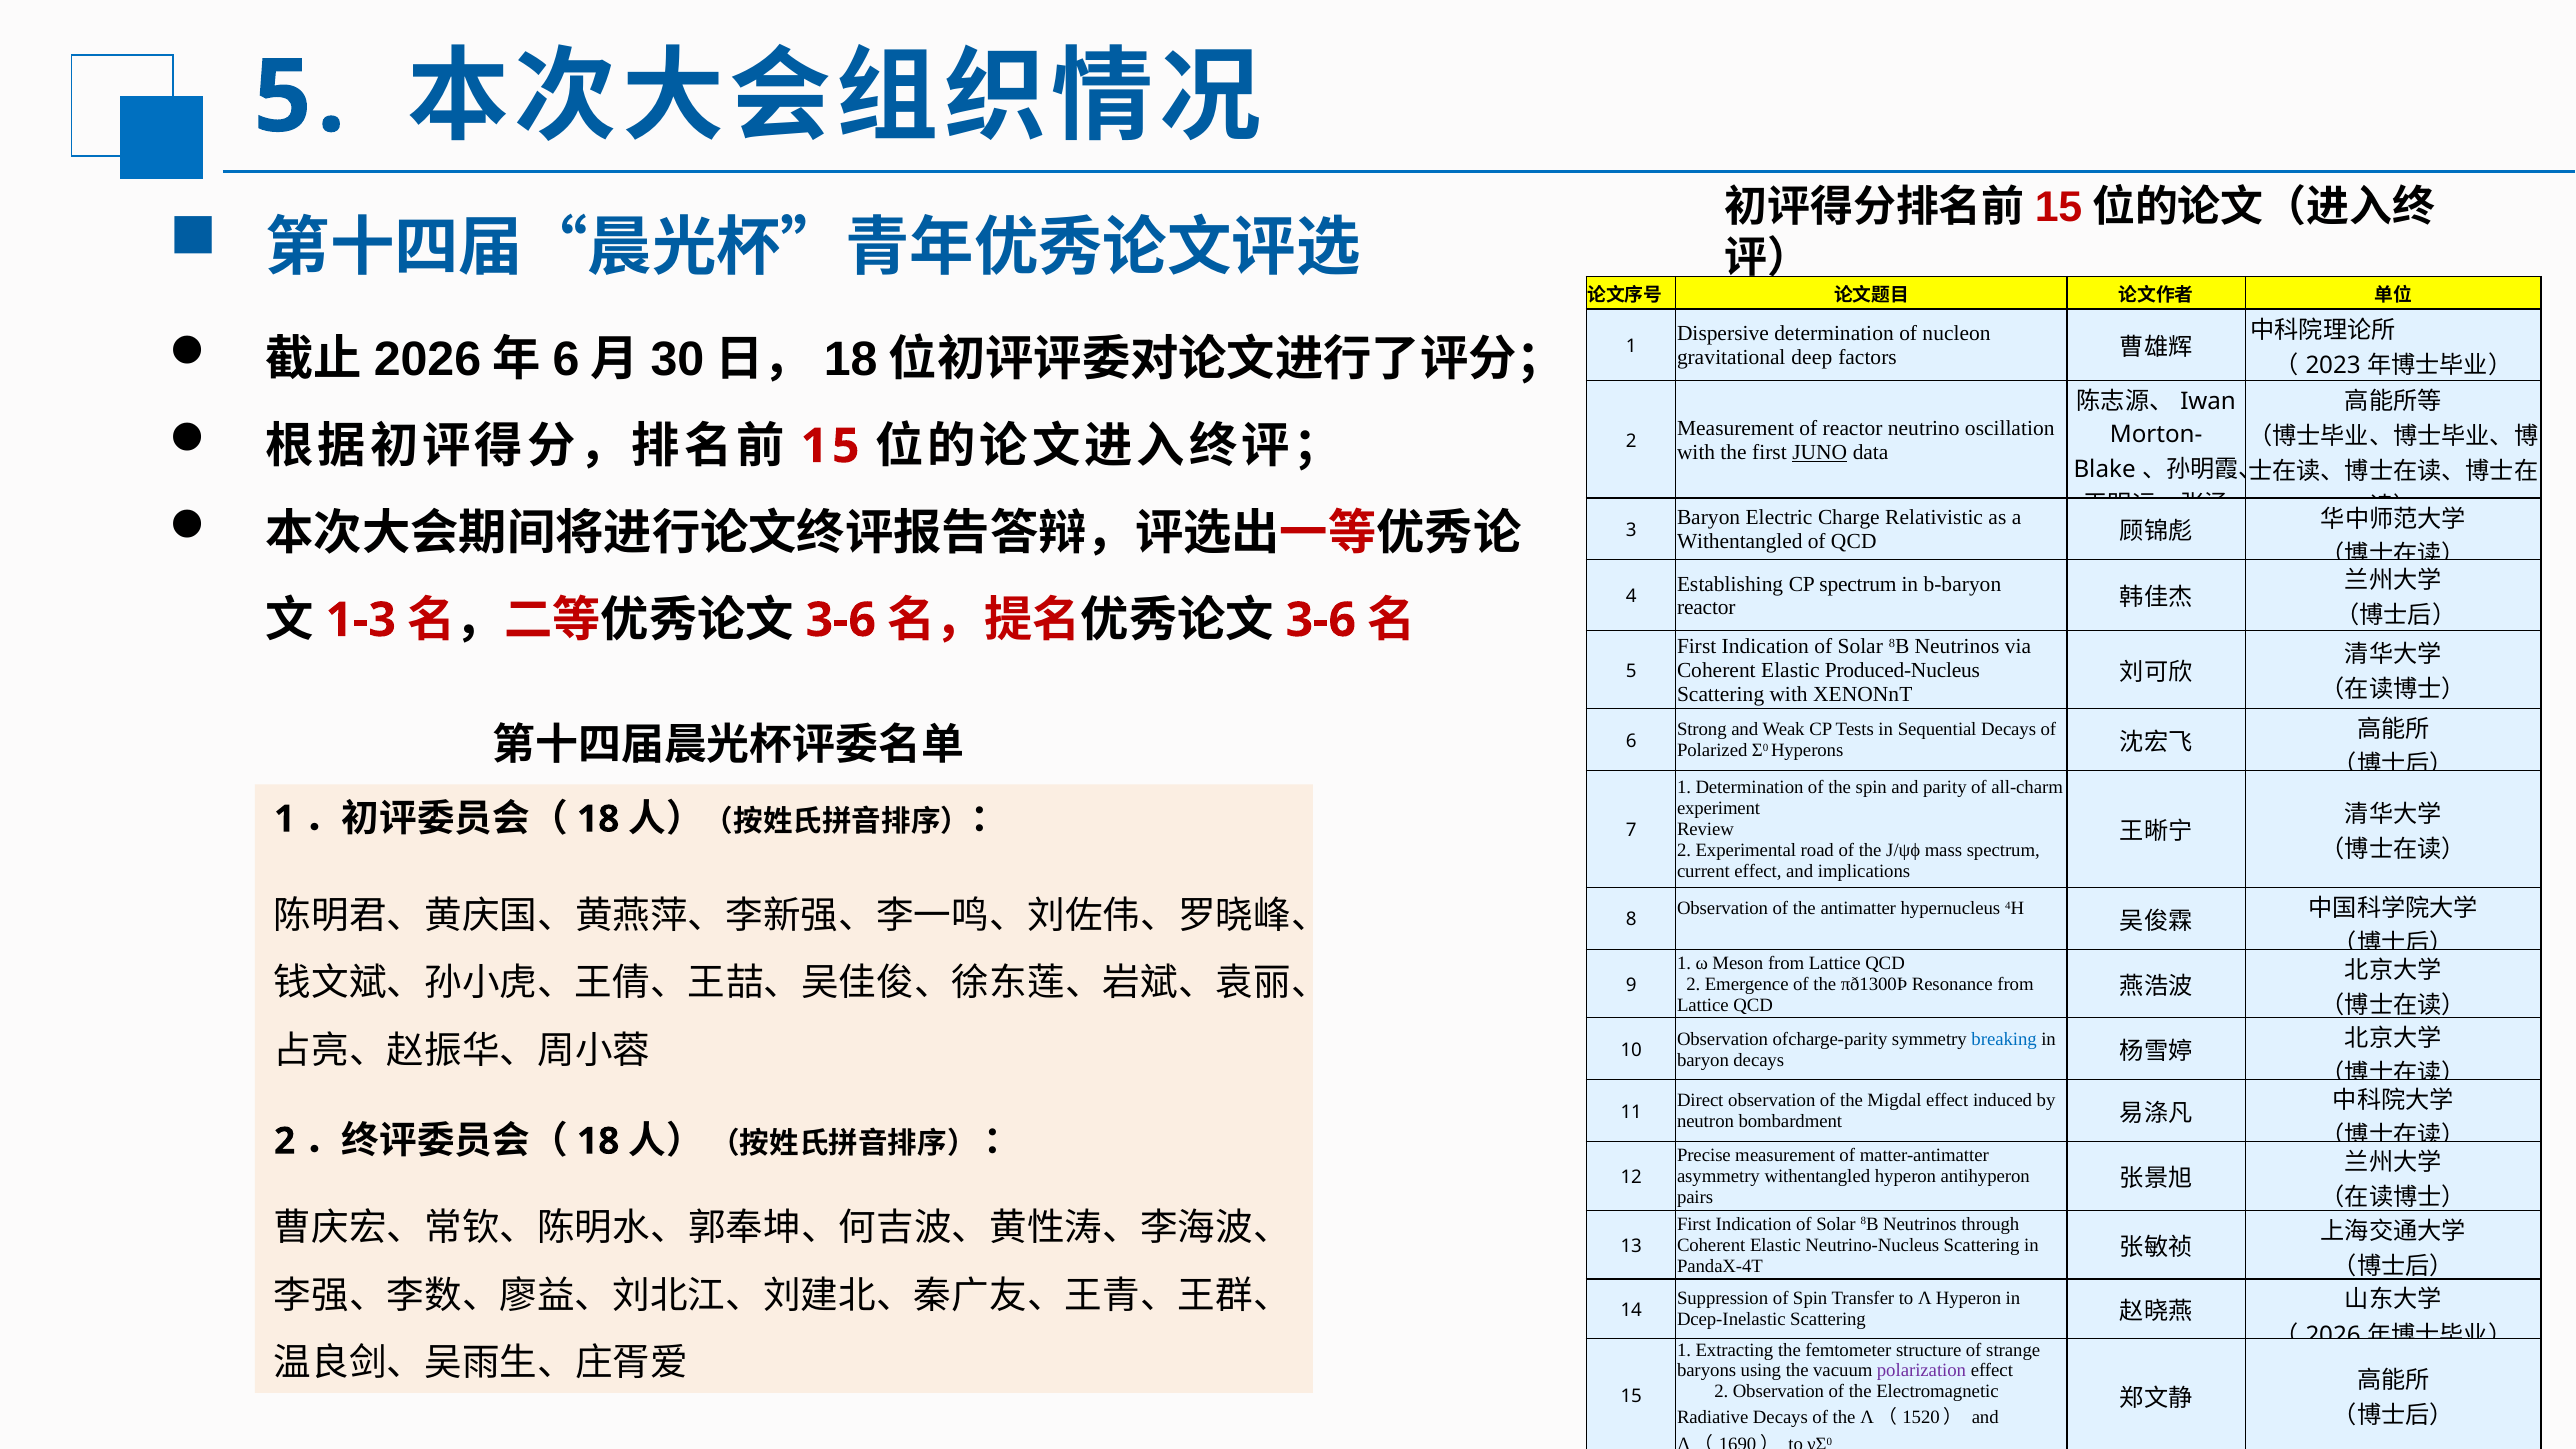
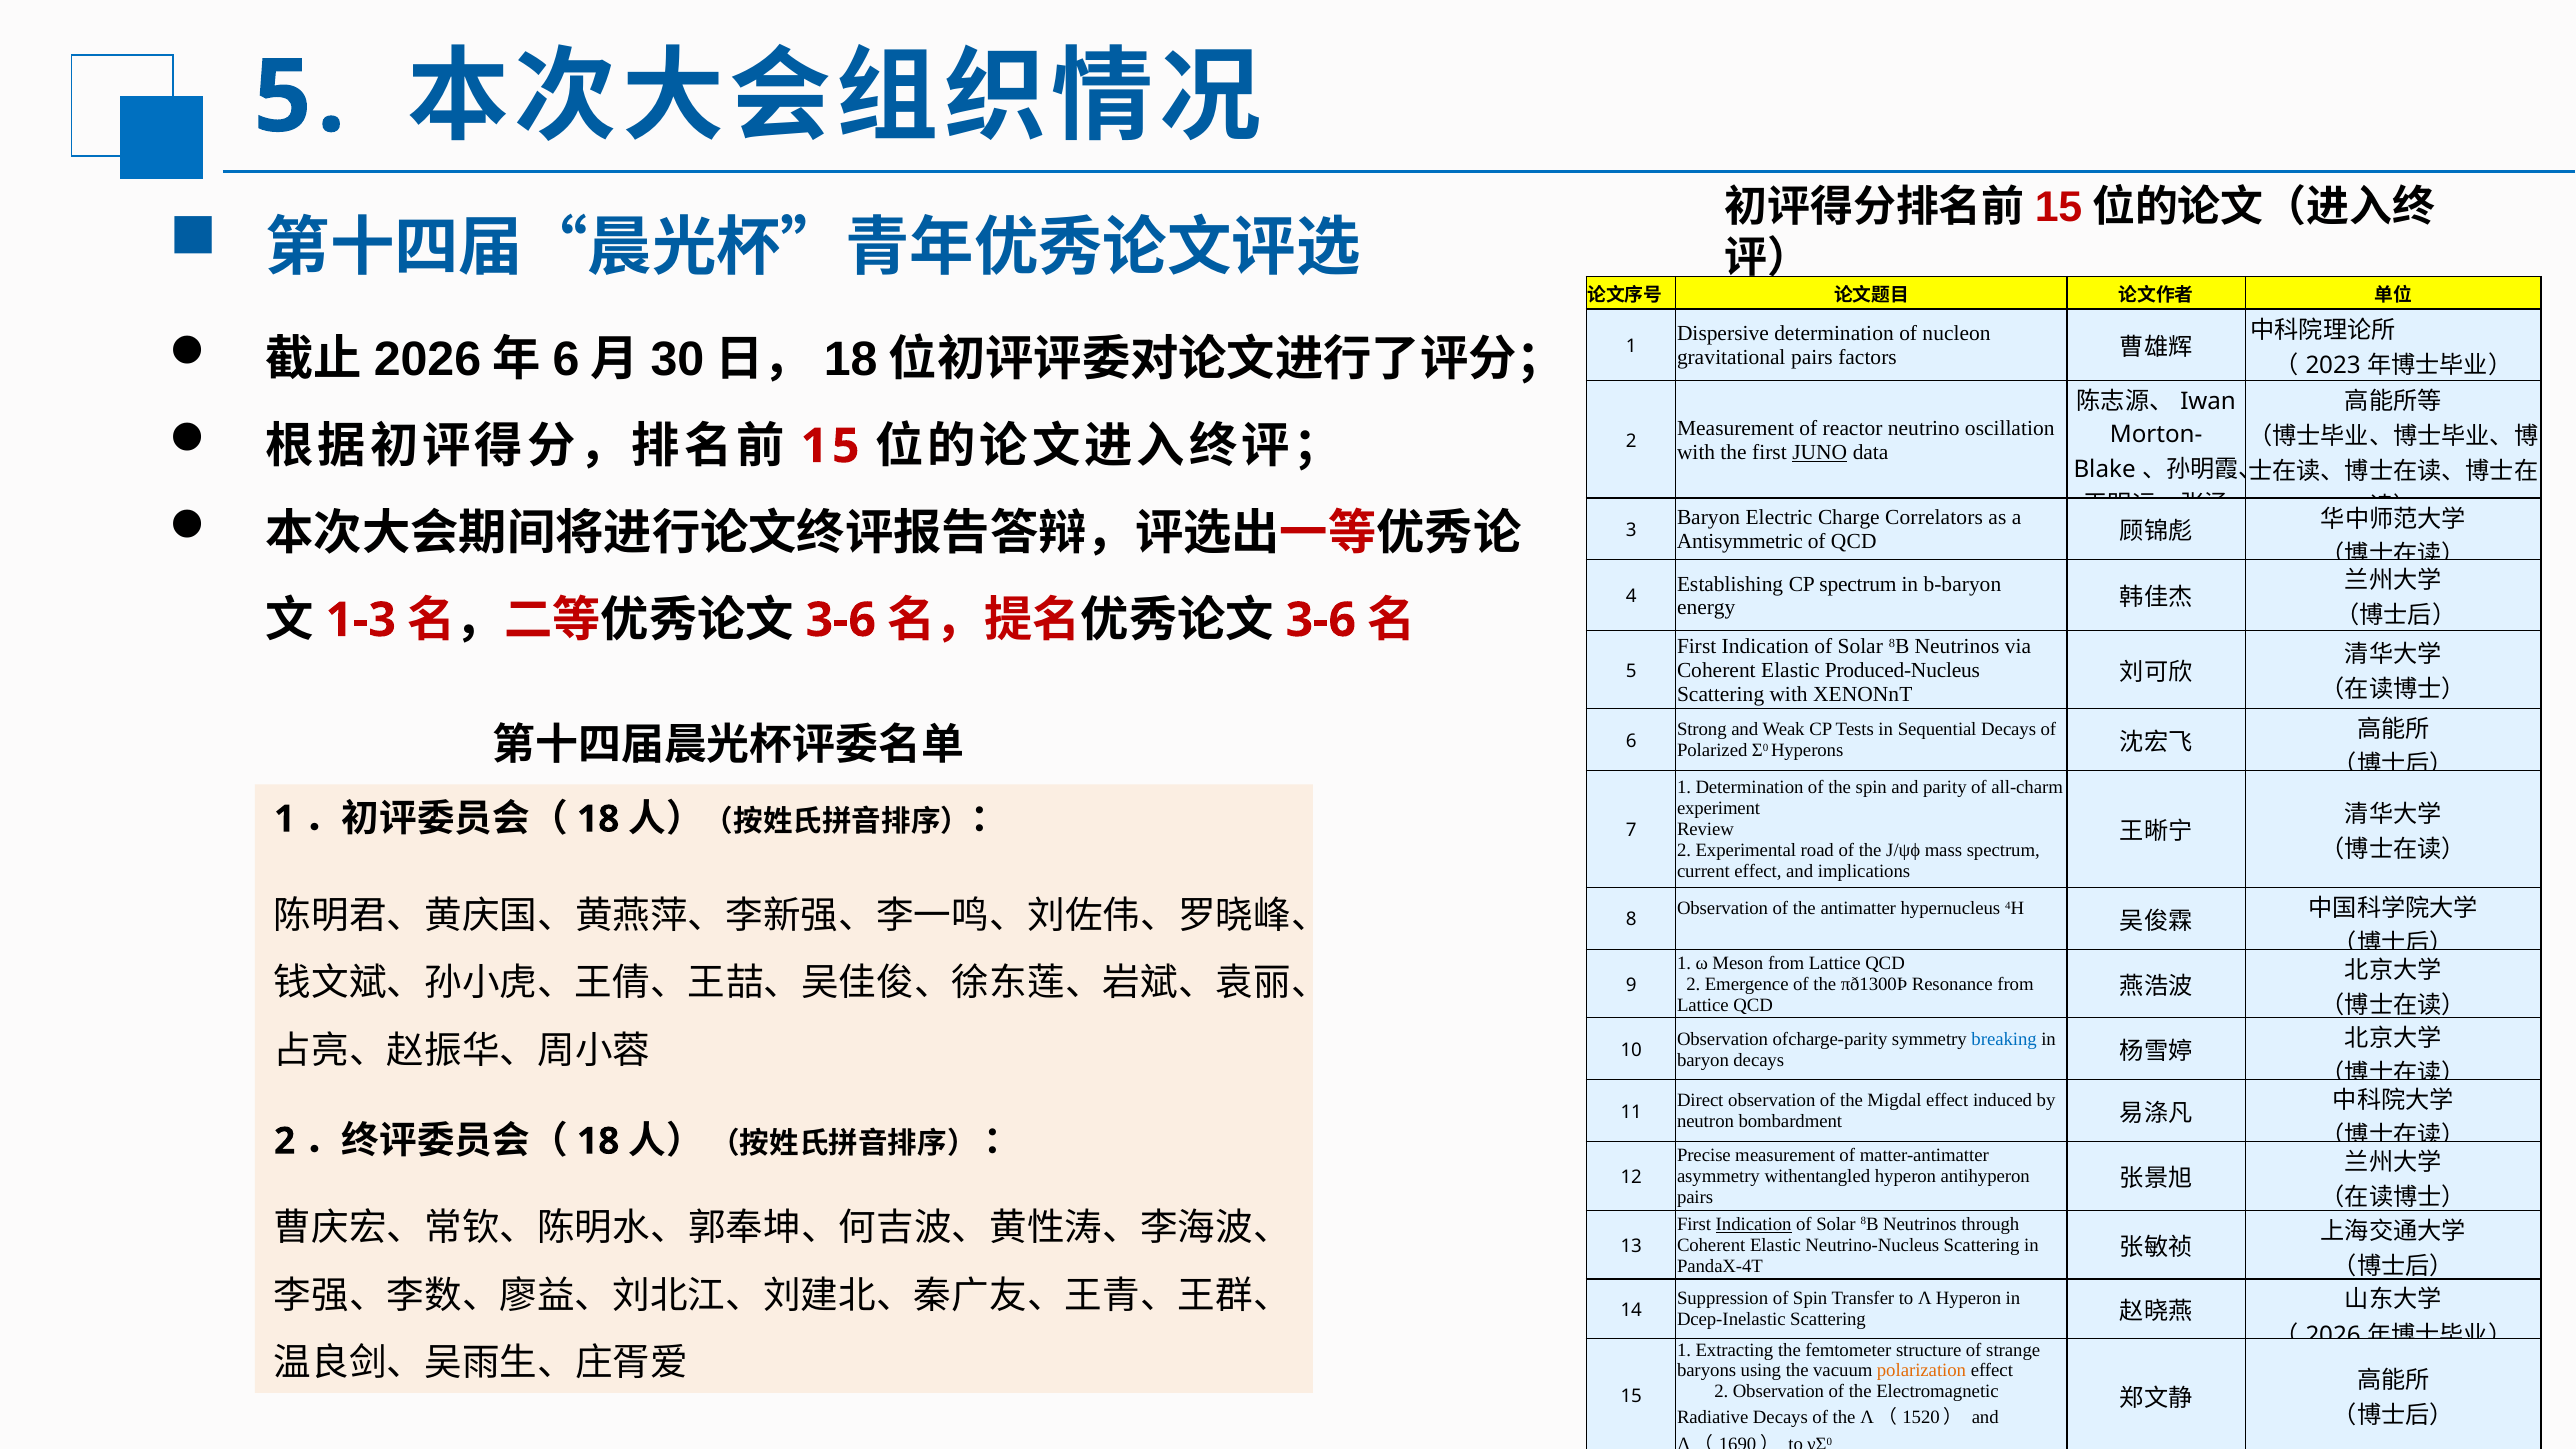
gravitational deep: deep -> pairs
Relativistic: Relativistic -> Correlators
Withentangled at (1740, 542): Withentangled -> Antisymmetric
reactor at (1706, 608): reactor -> energy
Indication at (1754, 1224) underline: none -> present
polarization colour: purple -> orange
